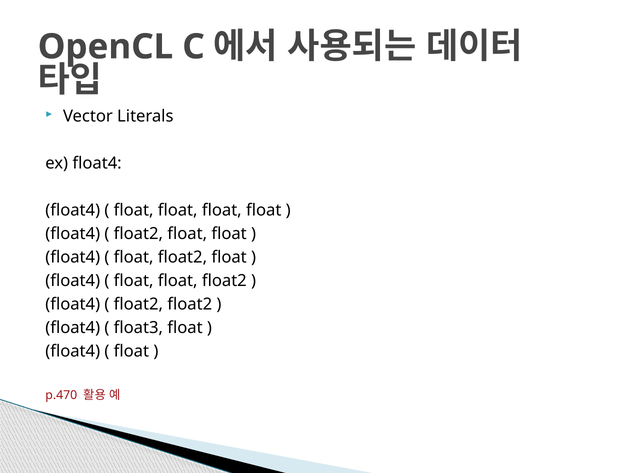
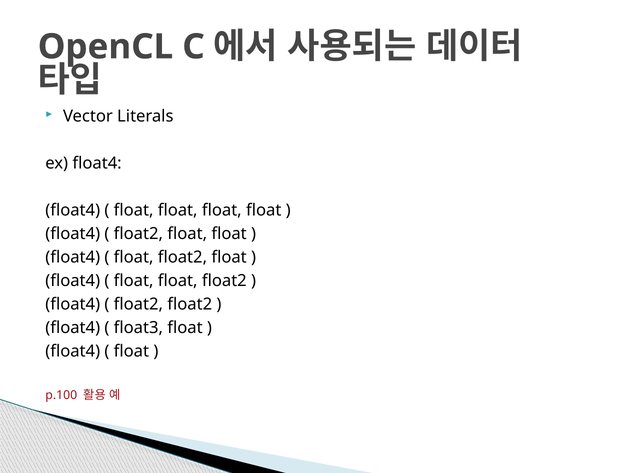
p.470: p.470 -> p.100
